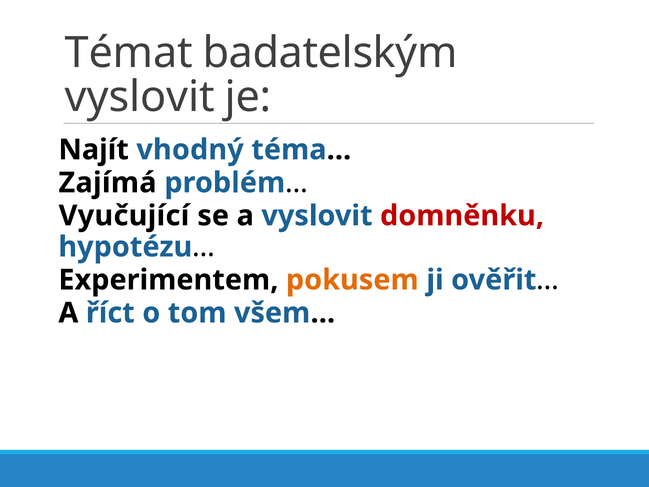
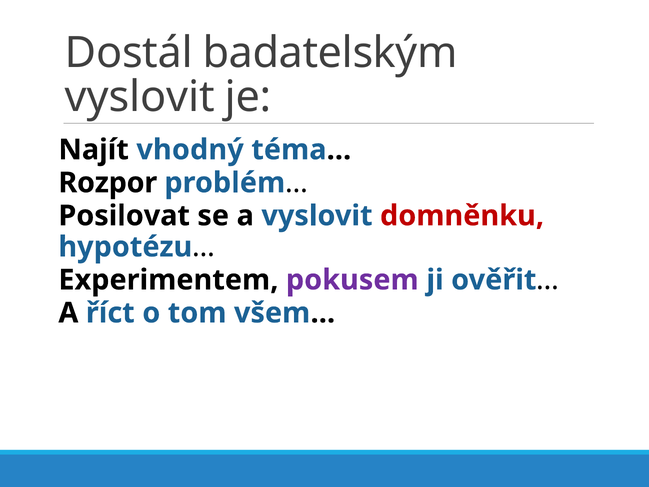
Témat: Témat -> Dostál
Zajímá: Zajímá -> Rozpor
Vyučující: Vyučující -> Posilovat
pokusem colour: orange -> purple
